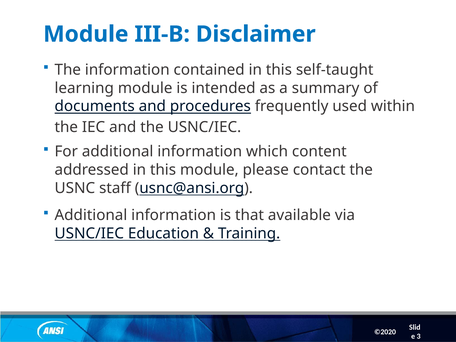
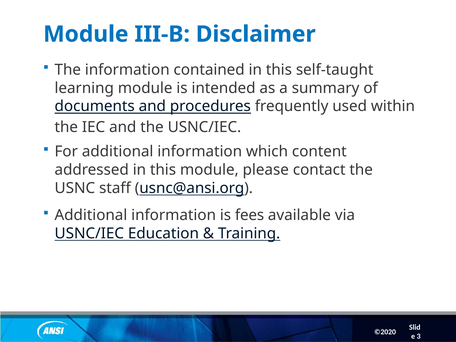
that: that -> fees
